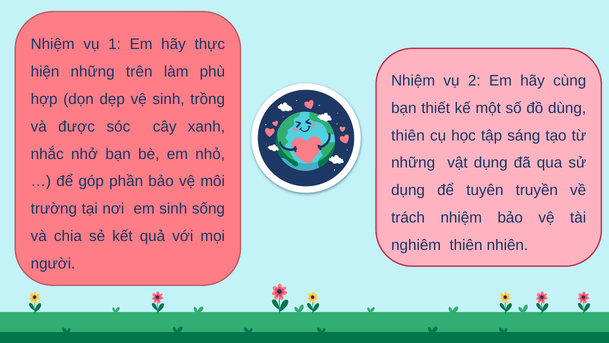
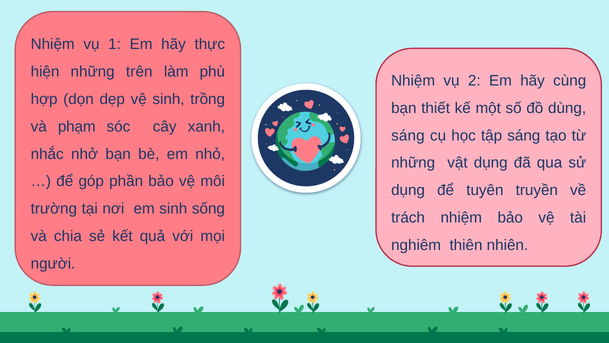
được: được -> phạm
thiên at (408, 135): thiên -> sáng
